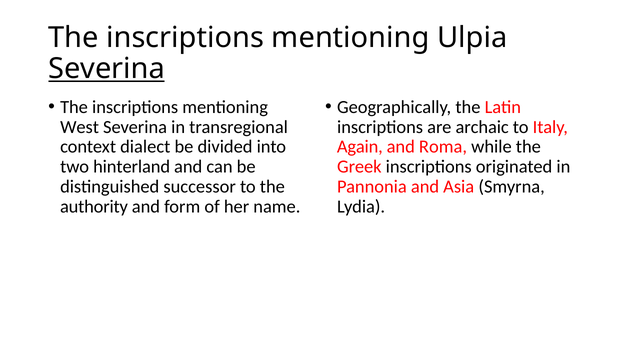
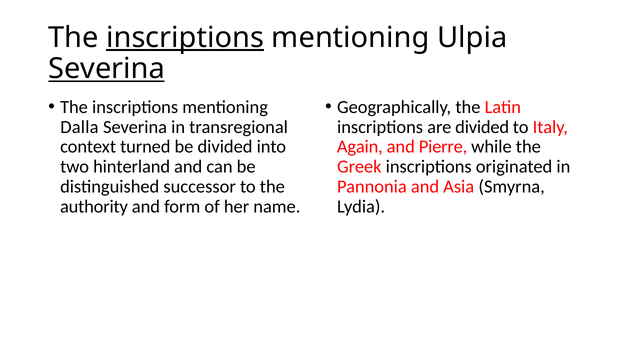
inscriptions at (185, 38) underline: none -> present
West: West -> Dalla
are archaic: archaic -> divided
dialect: dialect -> turned
Roma: Roma -> Pierre
